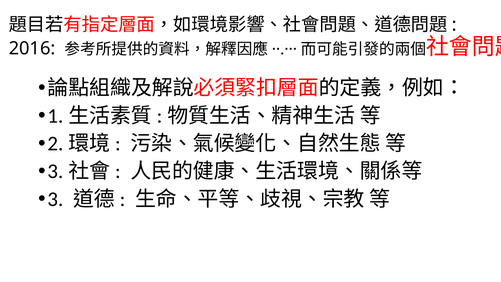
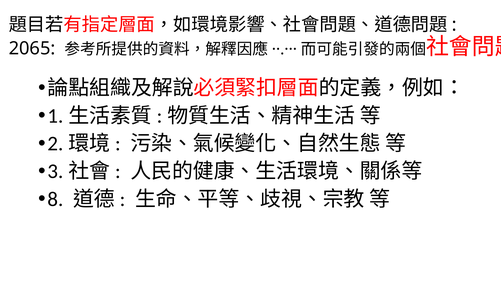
2016: 2016 -> 2065
3: 3 -> 8
